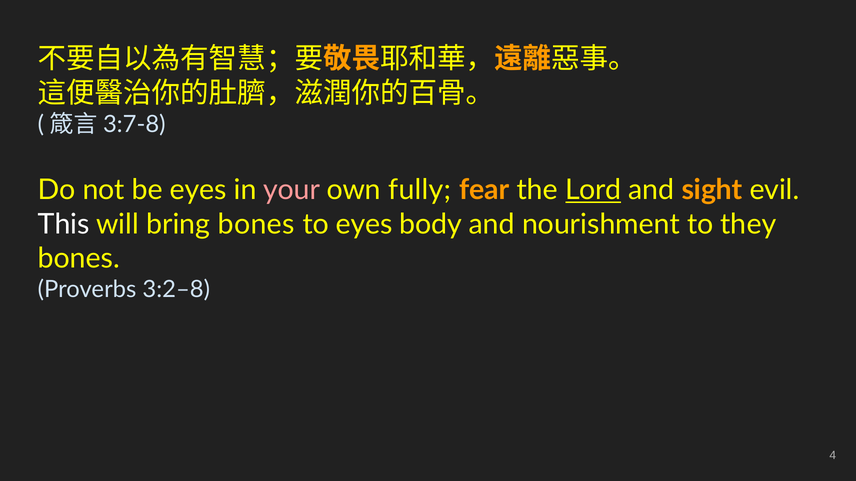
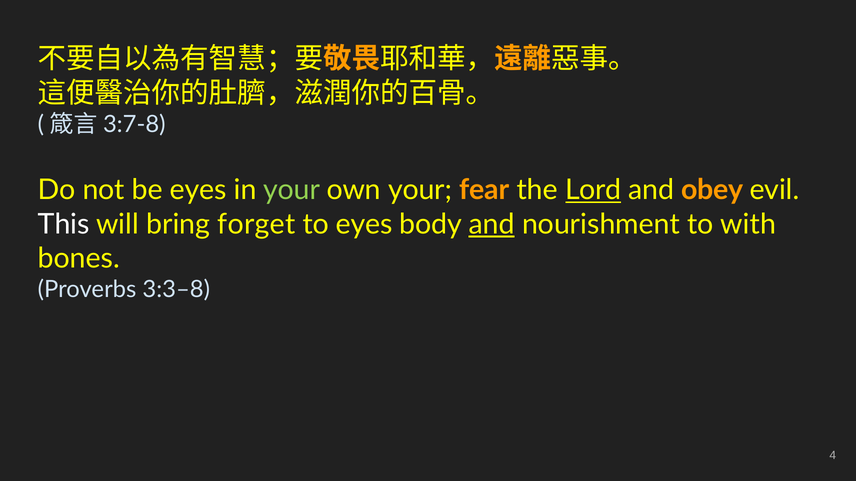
your at (291, 190) colour: pink -> light green
own fully: fully -> your
sight: sight -> obey
bring bones: bones -> forget
and at (492, 225) underline: none -> present
they: they -> with
3:2–8: 3:2–8 -> 3:3–8
